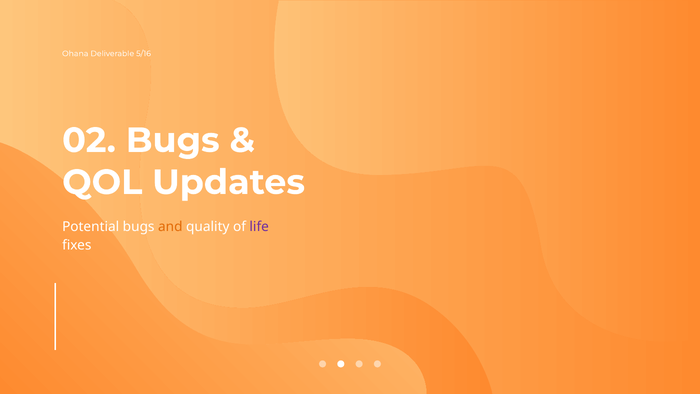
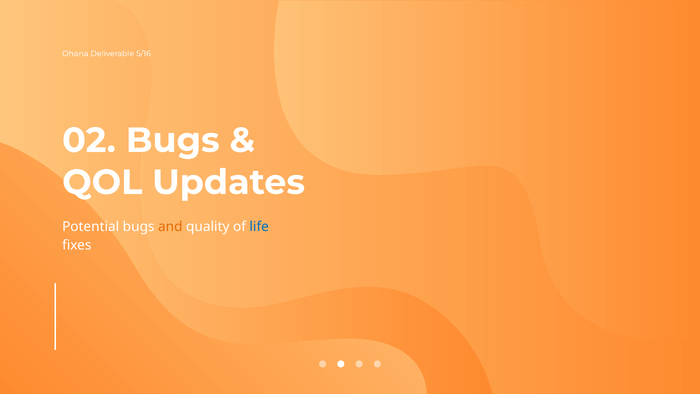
life colour: purple -> blue
